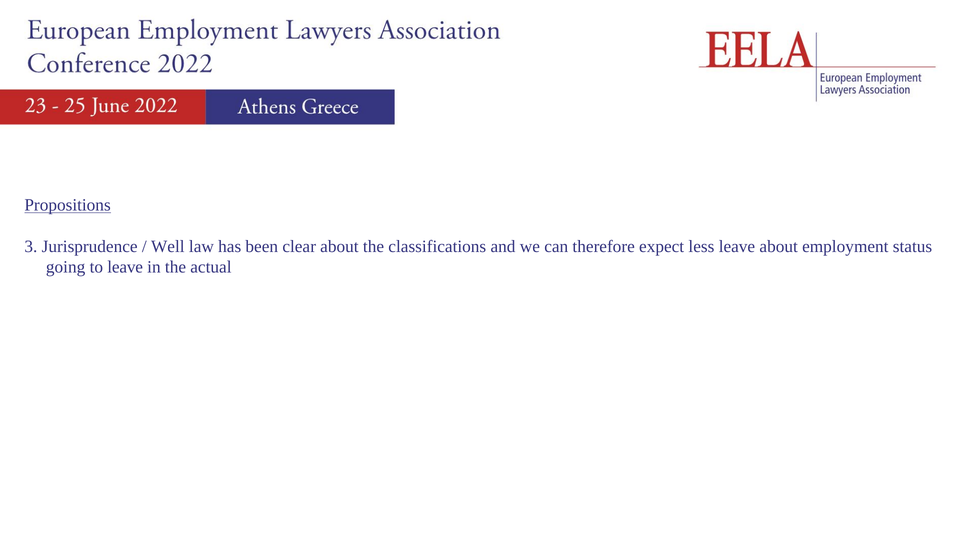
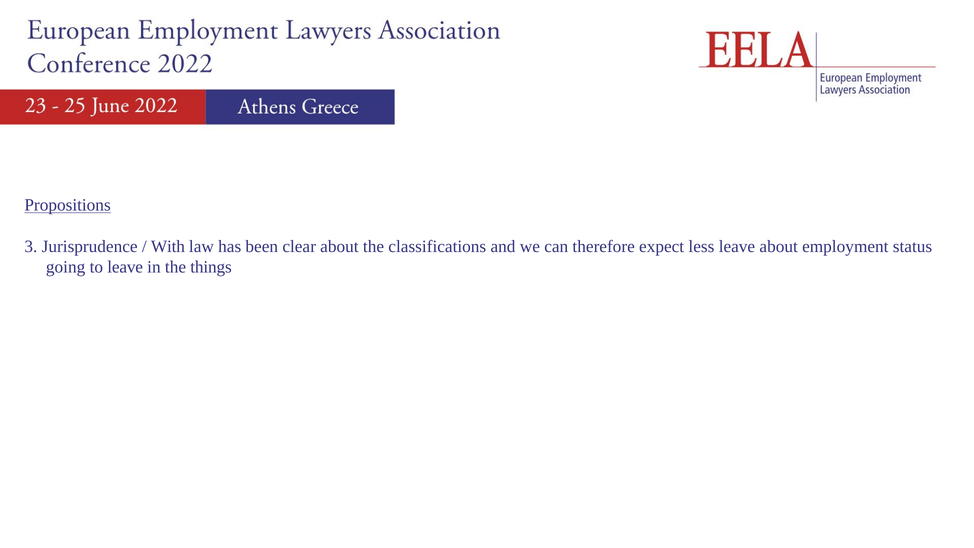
Well: Well -> With
actual: actual -> things
